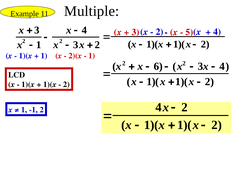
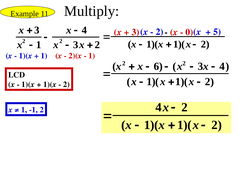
Multiple: Multiple -> Multiply
4 at (217, 32): 4 -> 5
5: 5 -> 0
